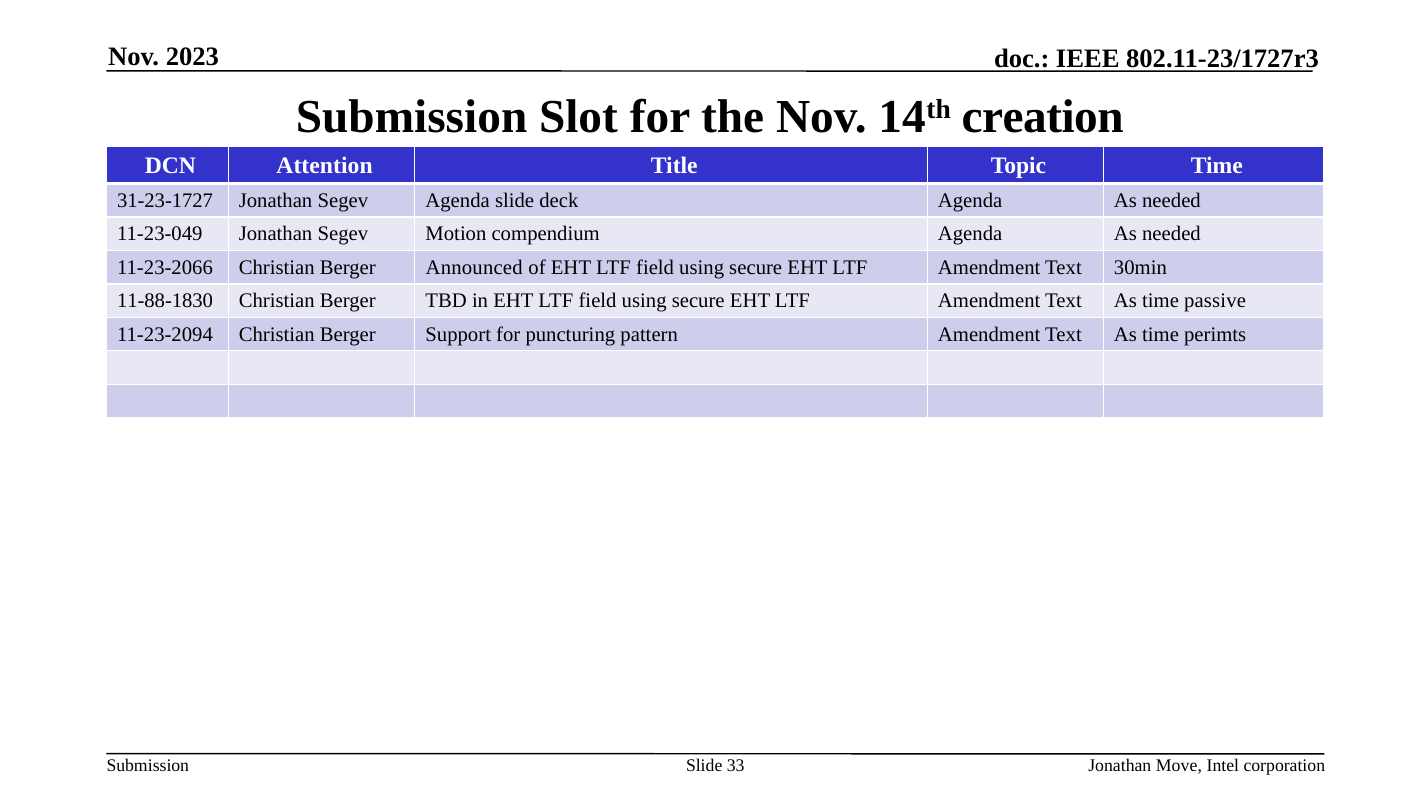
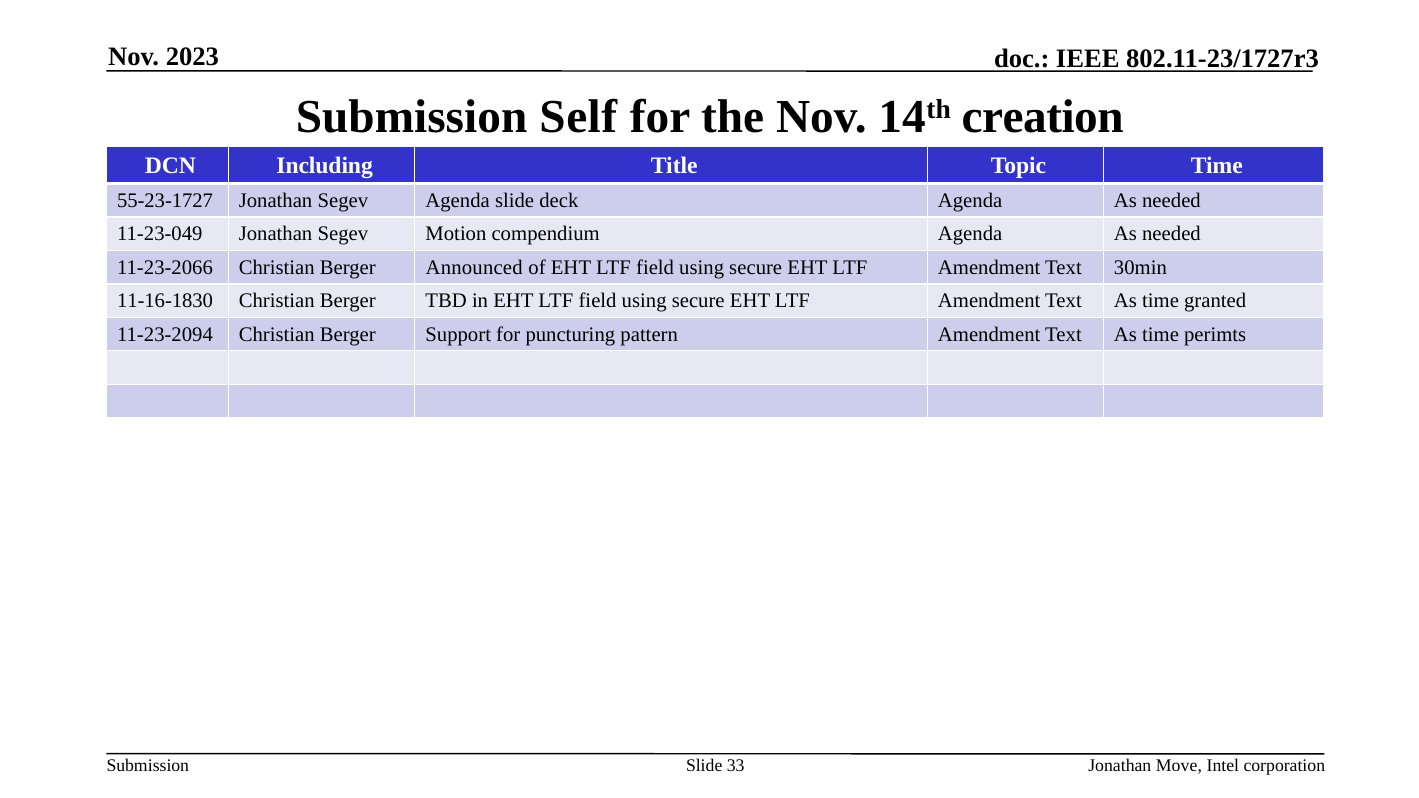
Slot: Slot -> Self
Attention: Attention -> Including
31-23-1727: 31-23-1727 -> 55-23-1727
11-88-1830: 11-88-1830 -> 11-16-1830
passive: passive -> granted
